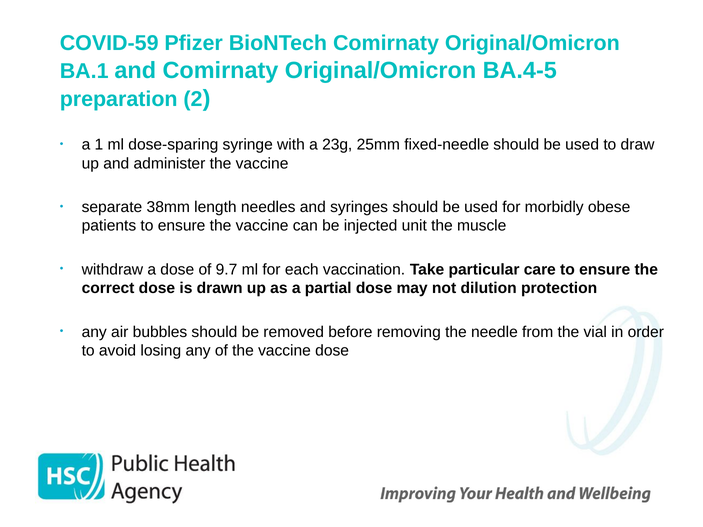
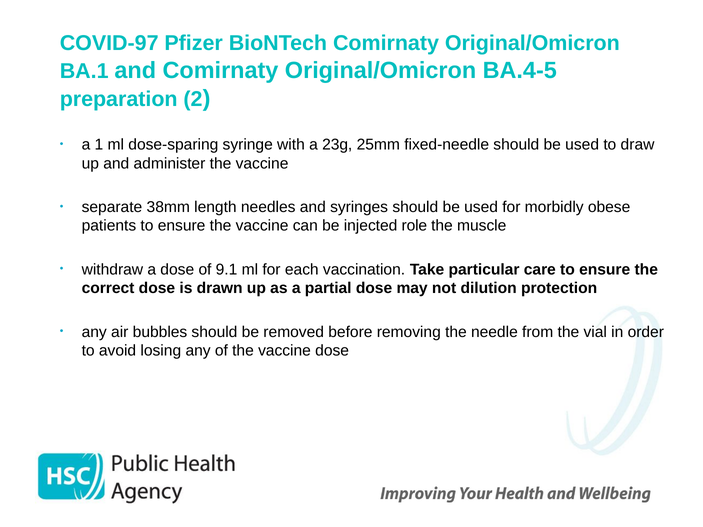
COVID-59: COVID-59 -> COVID-97
unit: unit -> role
9.7: 9.7 -> 9.1
